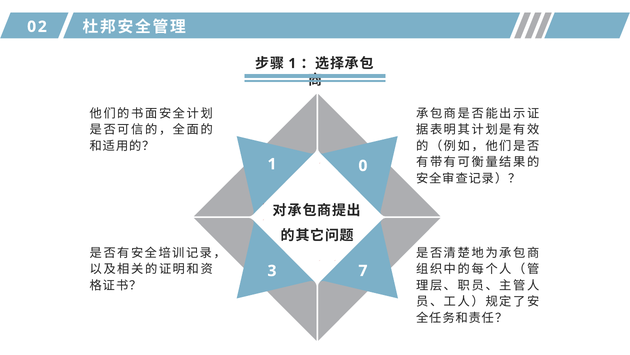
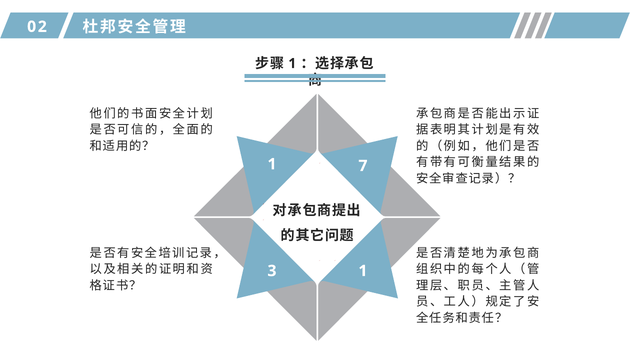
0: 0 -> 7
3 7: 7 -> 1
